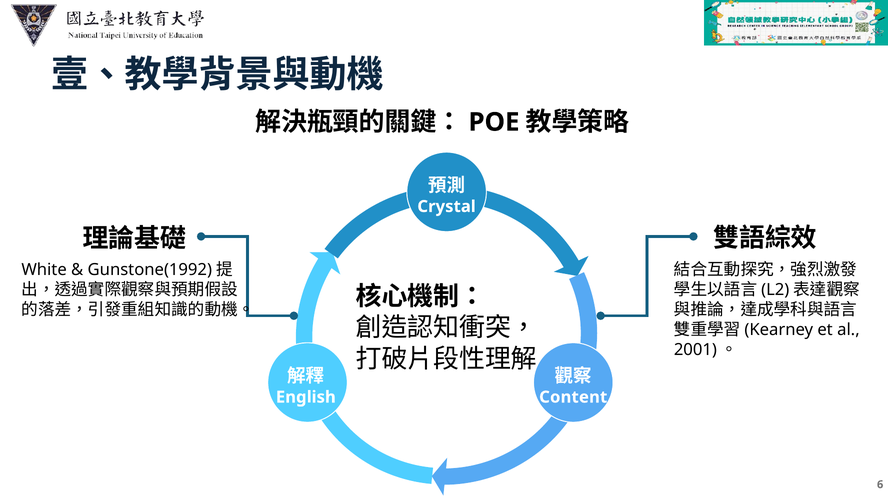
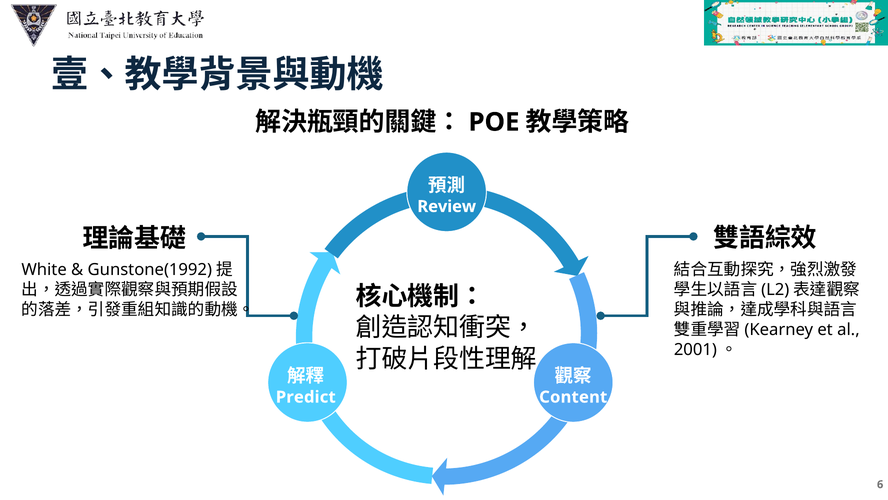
Crystal: Crystal -> Review
English: English -> Predict
